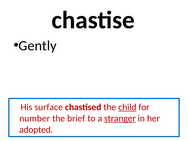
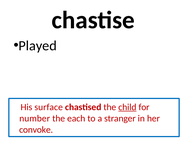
Gently: Gently -> Played
brief: brief -> each
stranger underline: present -> none
adopted: adopted -> convoke
